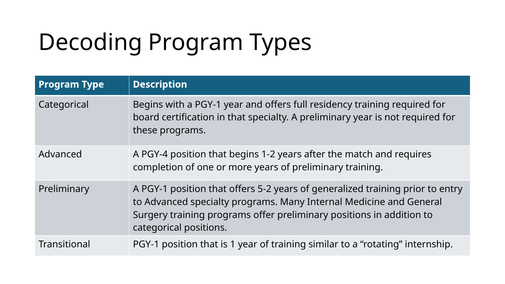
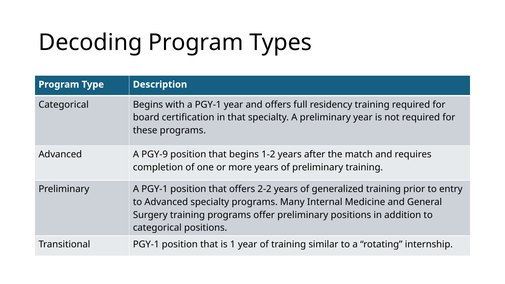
PGY-4: PGY-4 -> PGY-9
5-2: 5-2 -> 2-2
